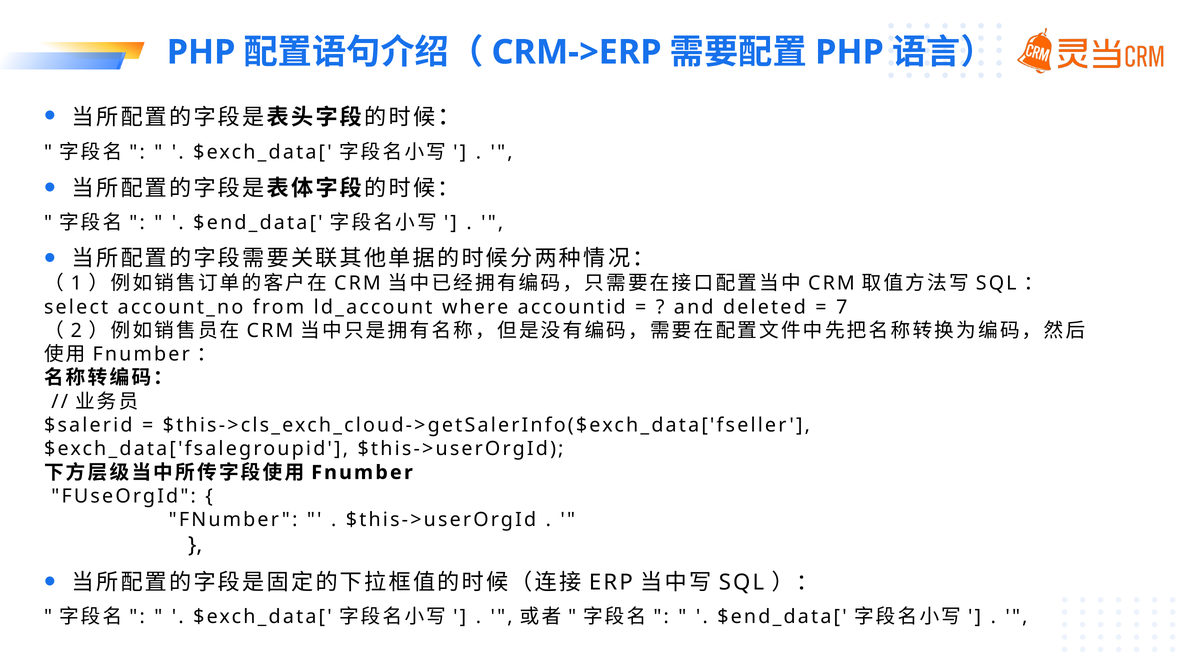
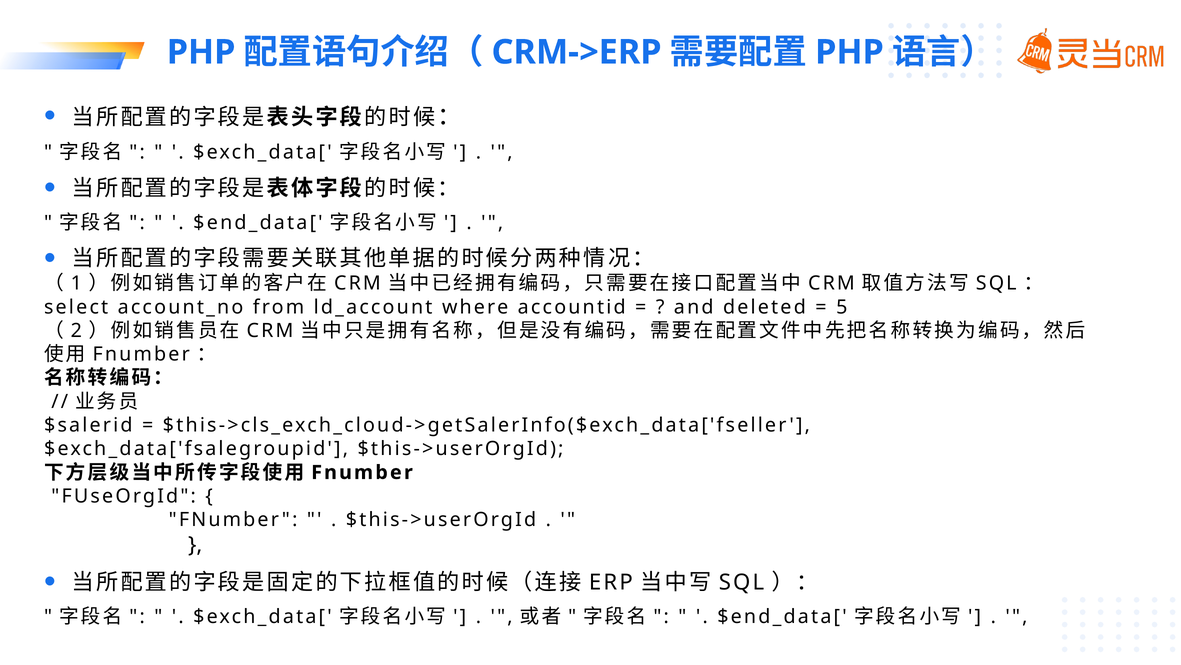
7: 7 -> 5
